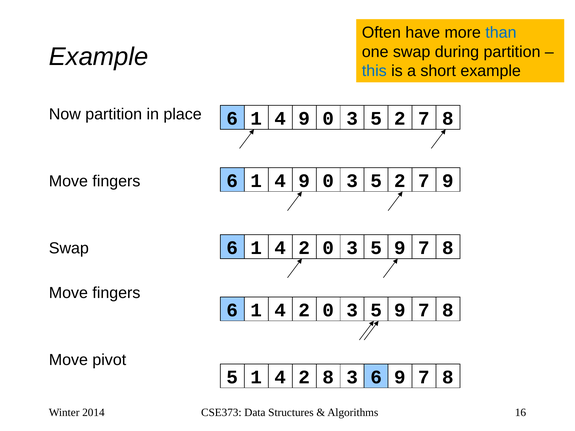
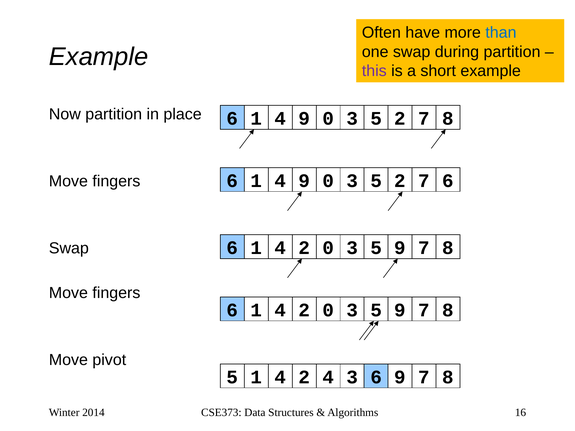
this colour: blue -> purple
7 9: 9 -> 6
2 8: 8 -> 4
